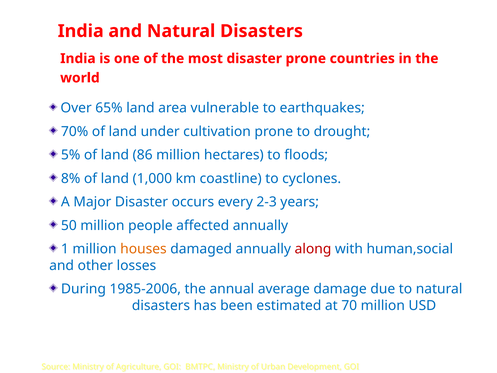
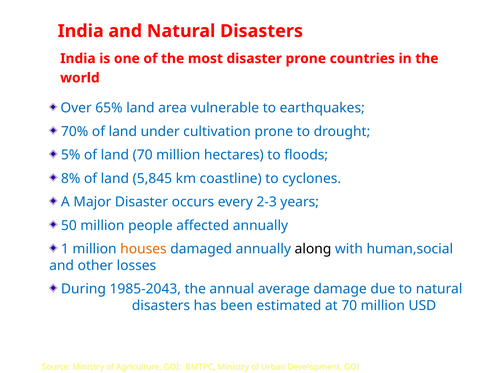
land 86: 86 -> 70
1,000: 1,000 -> 5,845
along colour: red -> black
1985-2006: 1985-2006 -> 1985-2043
